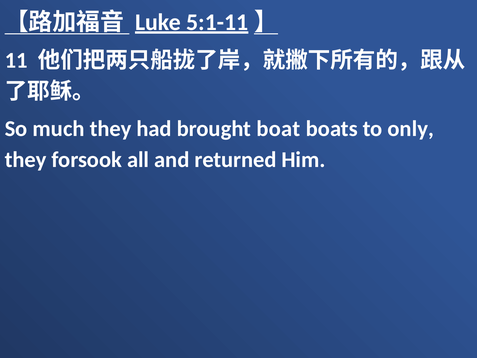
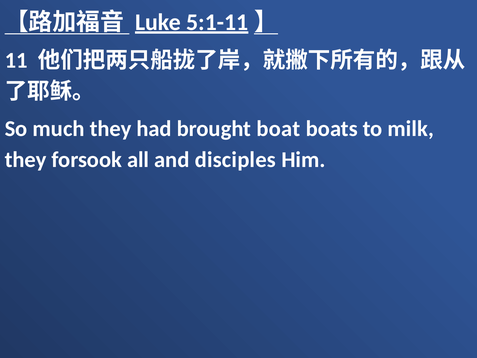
only: only -> milk
returned: returned -> disciples
